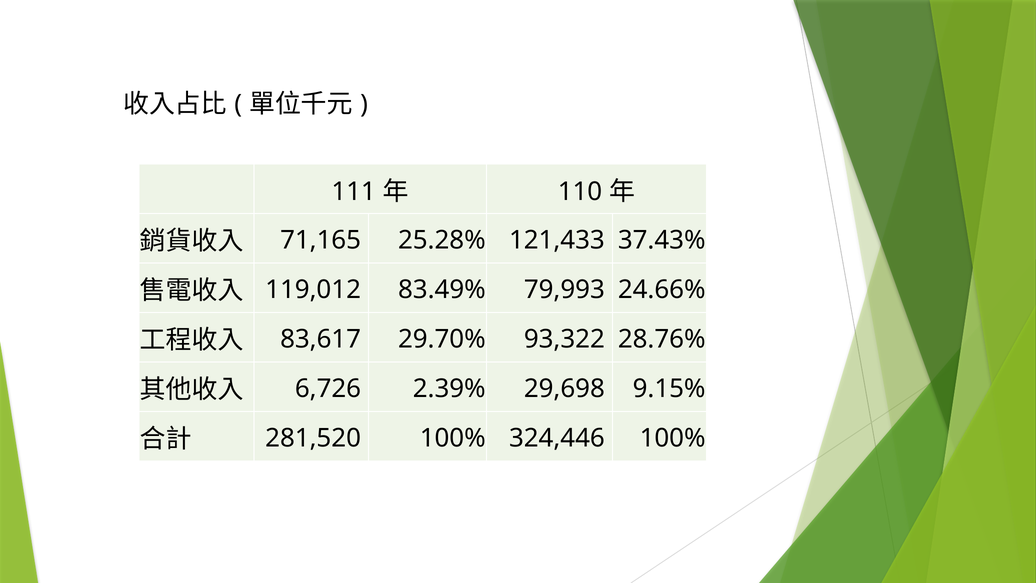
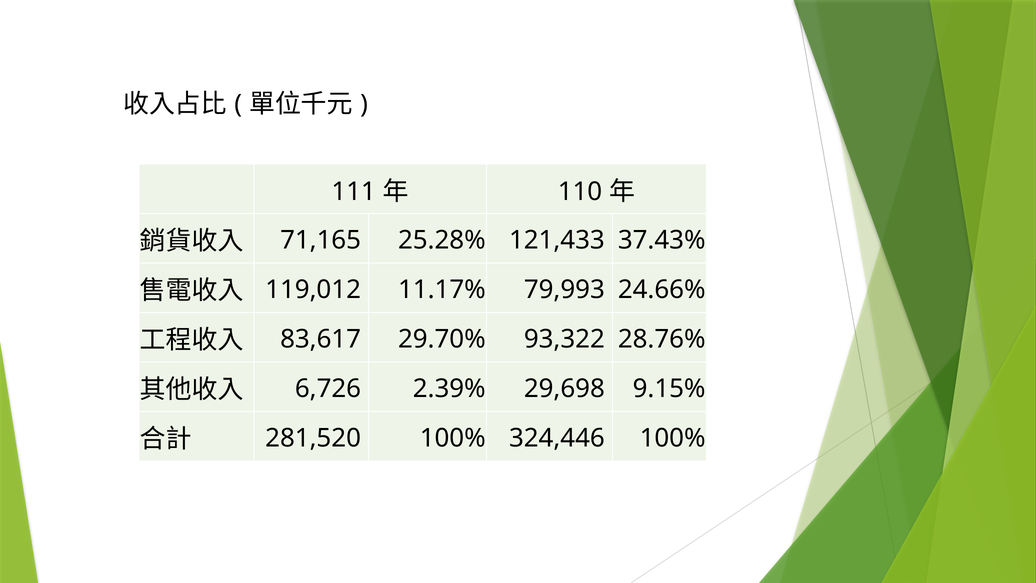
83.49%: 83.49% -> 11.17%
